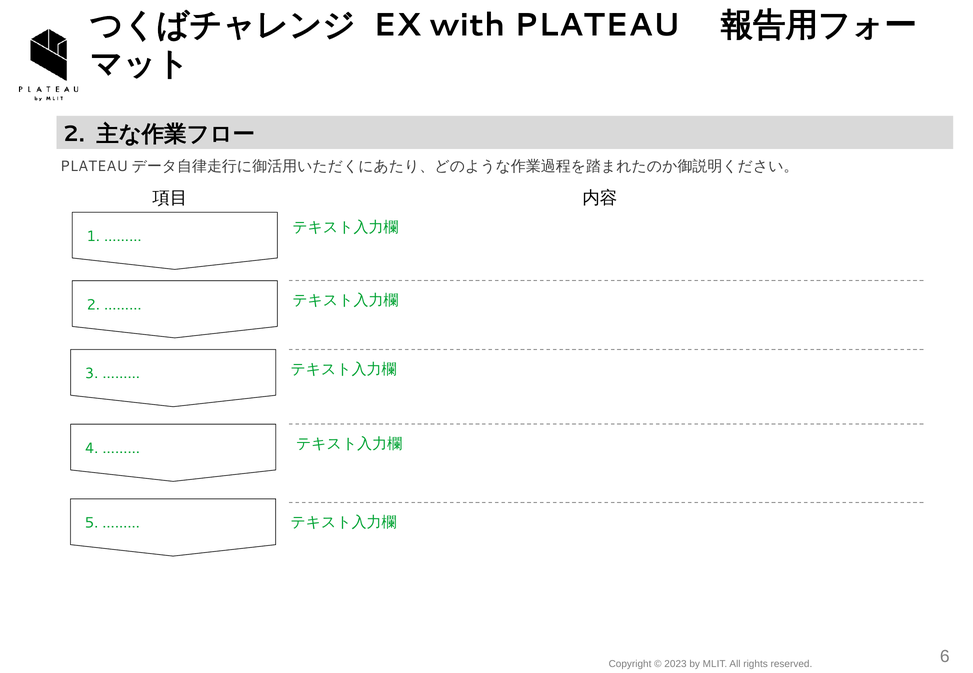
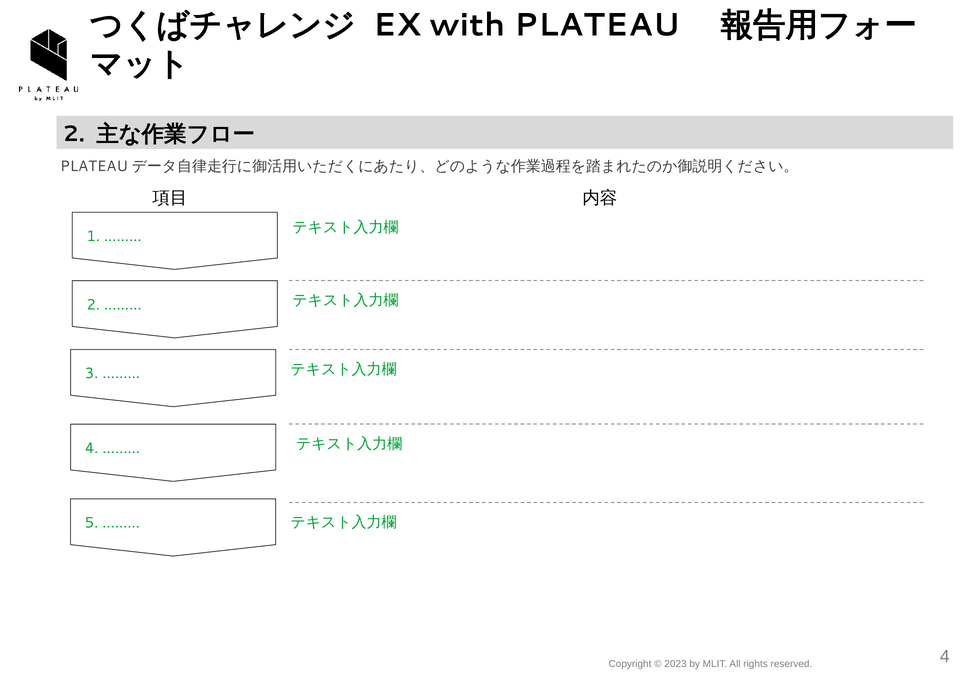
6 at (945, 657): 6 -> 4
